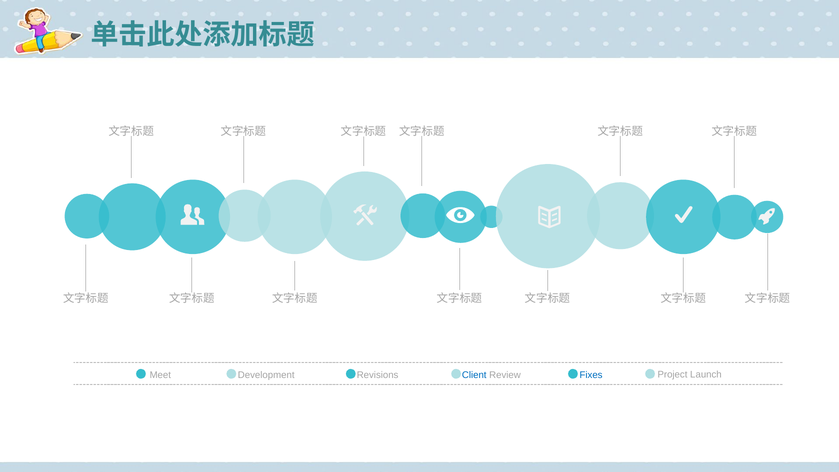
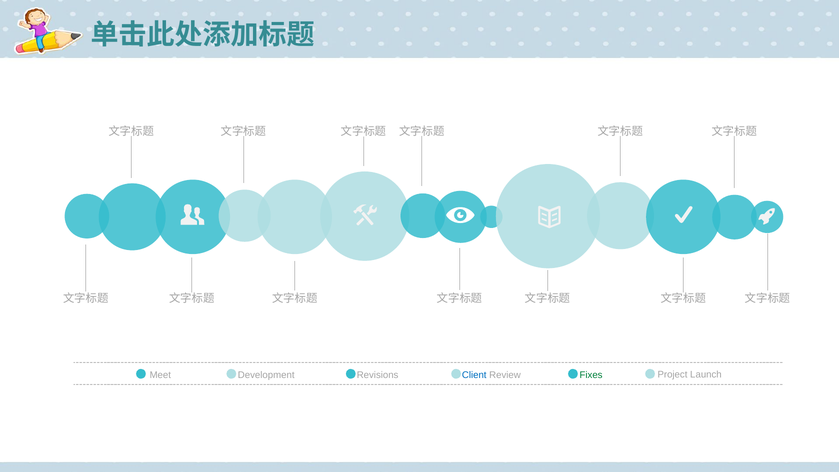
Fixes colour: blue -> green
